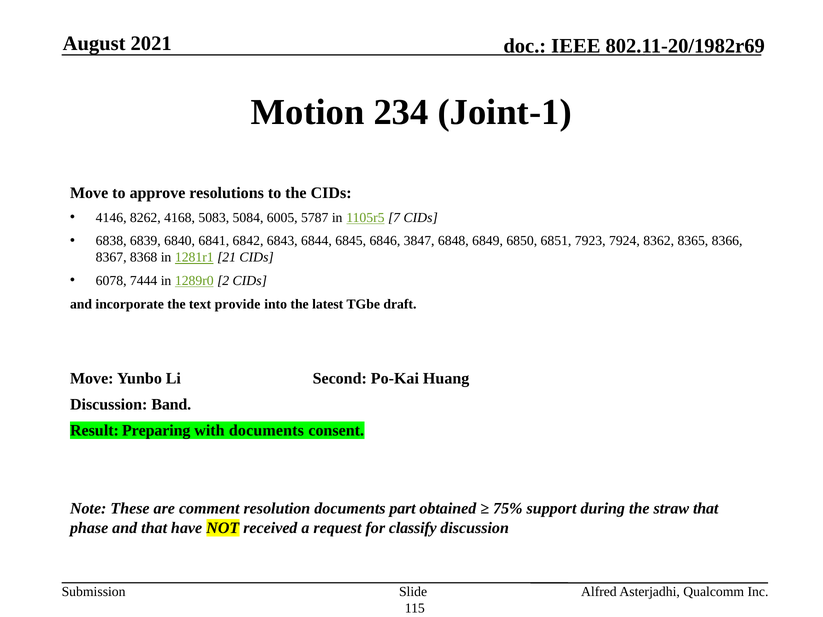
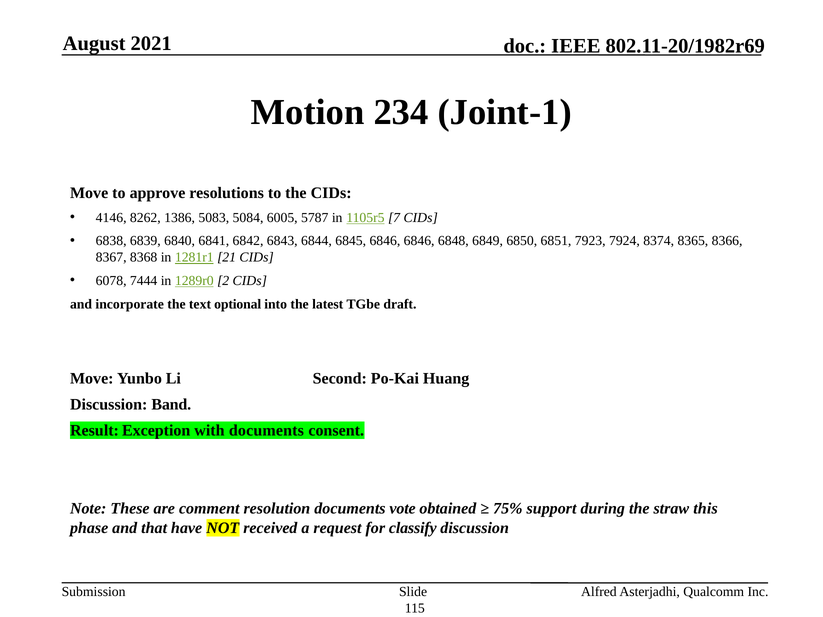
4168: 4168 -> 1386
6846 3847: 3847 -> 6846
8362: 8362 -> 8374
provide: provide -> optional
Preparing: Preparing -> Exception
part: part -> vote
straw that: that -> this
